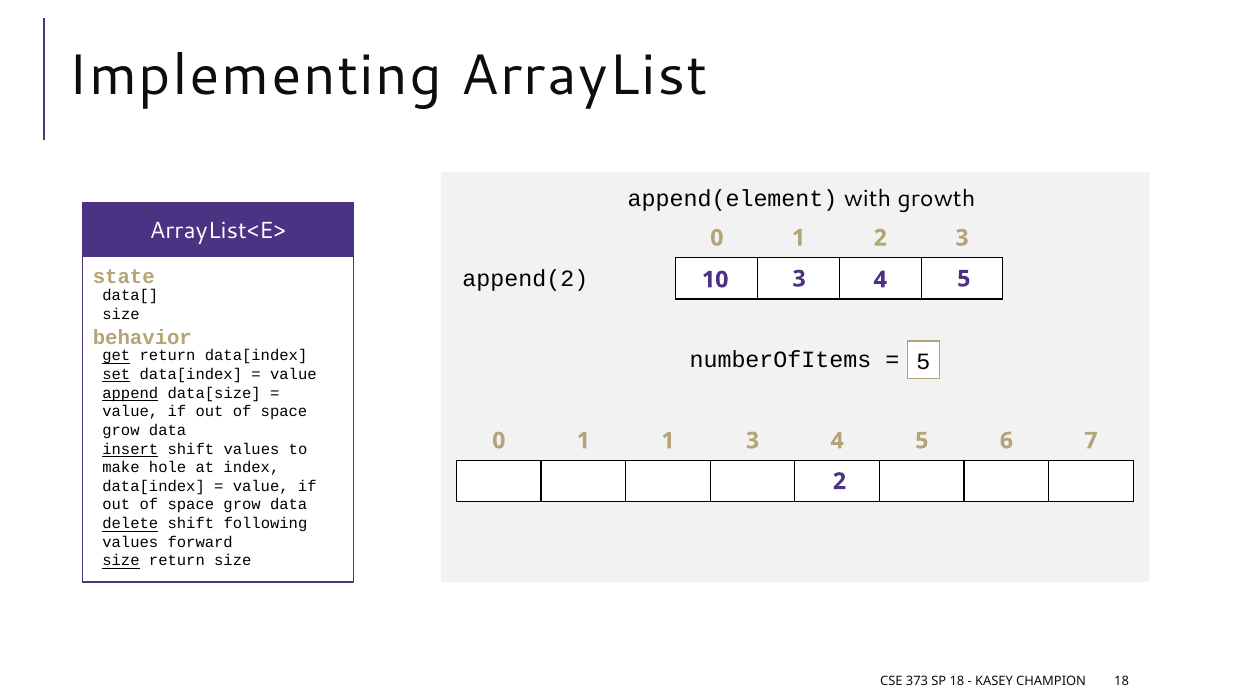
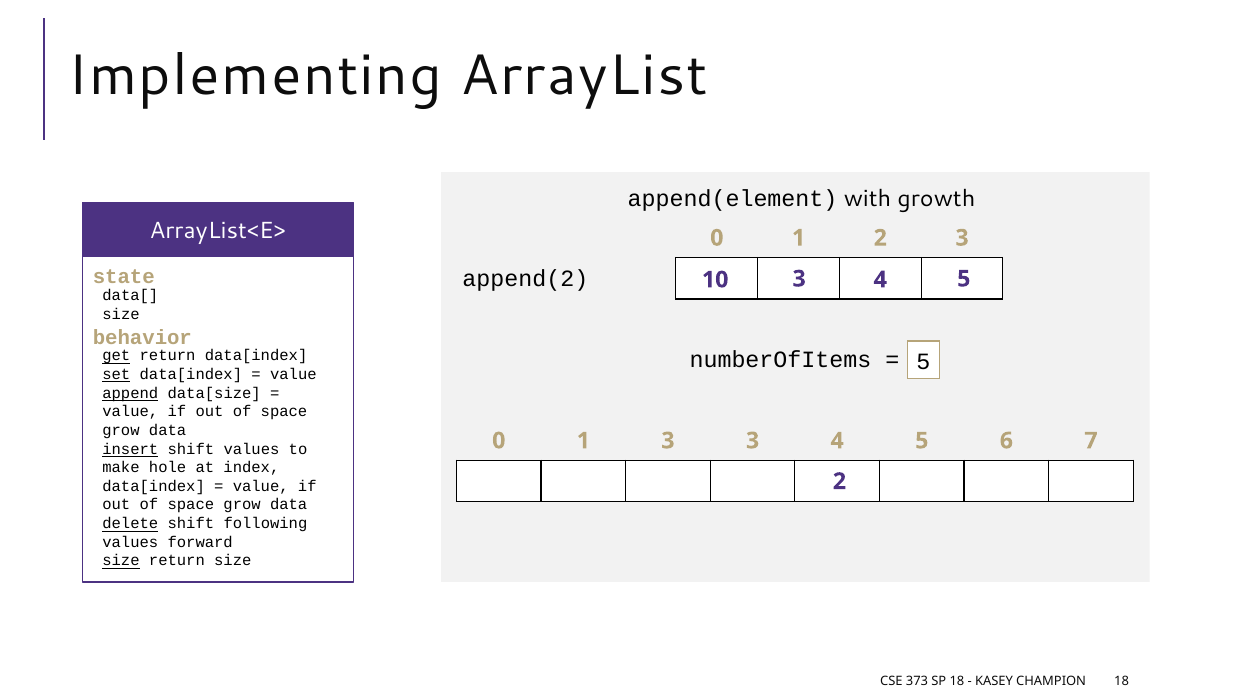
1 1: 1 -> 3
